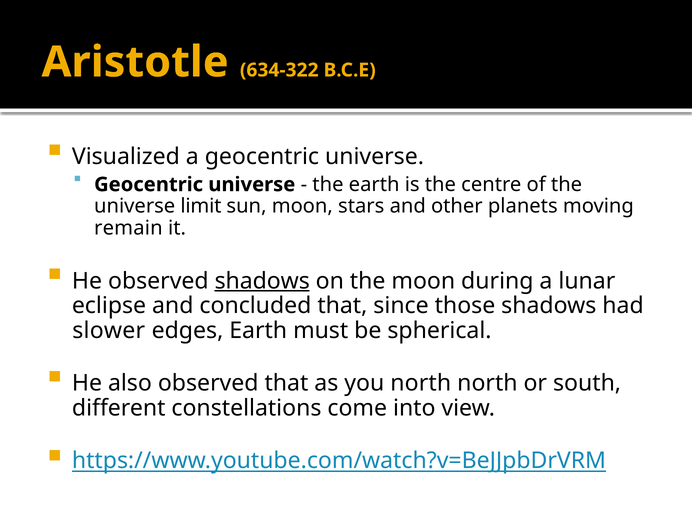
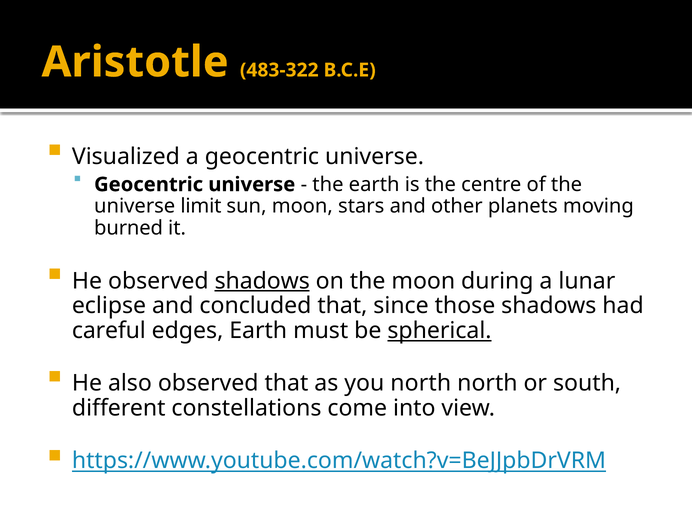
634-322: 634-322 -> 483-322
remain: remain -> burned
slower: slower -> careful
spherical underline: none -> present
